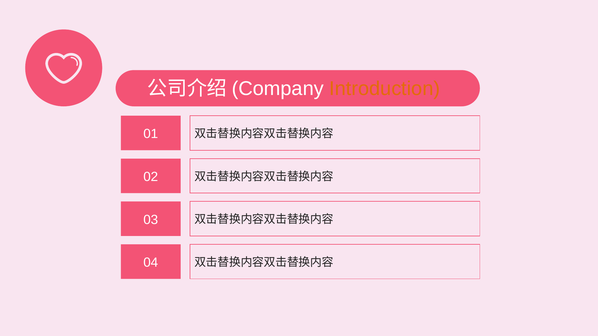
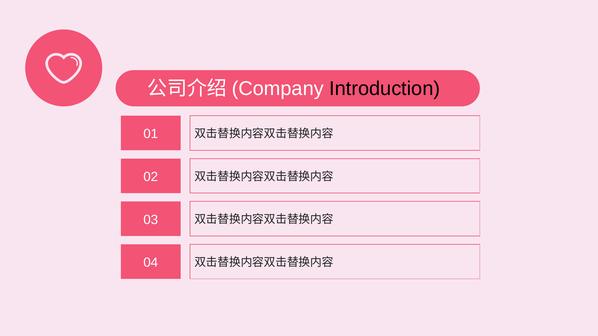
Introduction colour: orange -> black
